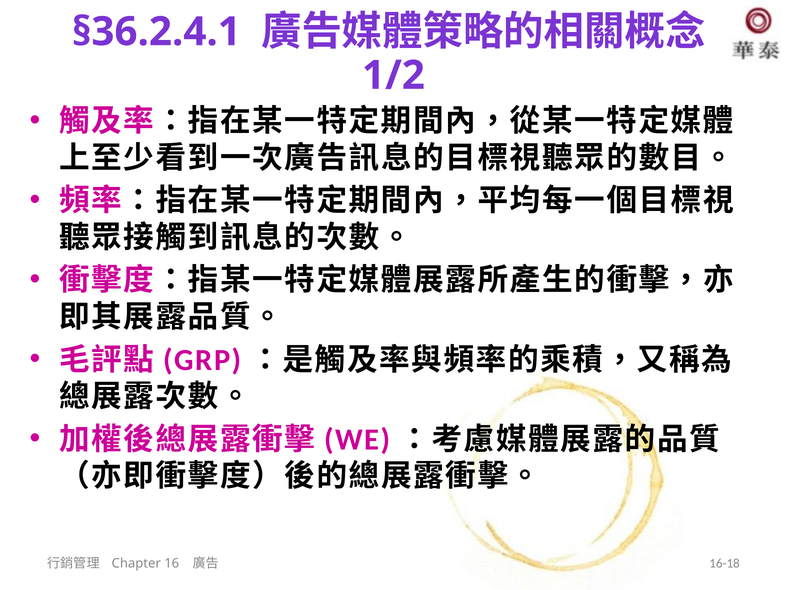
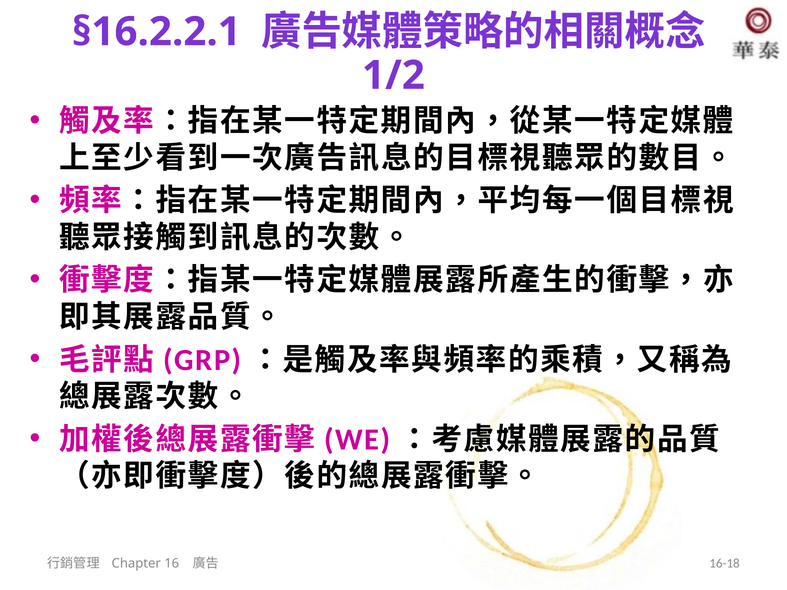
§36.2.4.1: §36.2.4.1 -> §16.2.2.1
